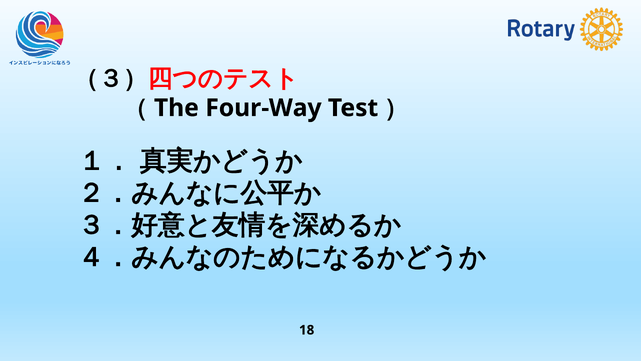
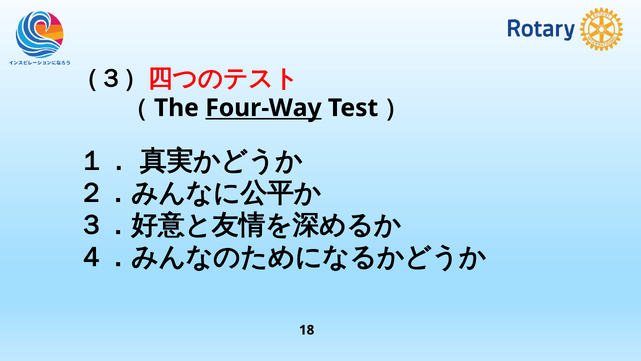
Four-Way underline: none -> present
